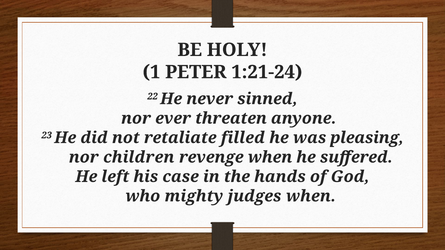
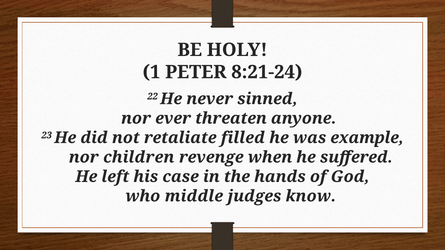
1:21-24: 1:21-24 -> 8:21-24
pleasing: pleasing -> example
mighty: mighty -> middle
judges when: when -> know
